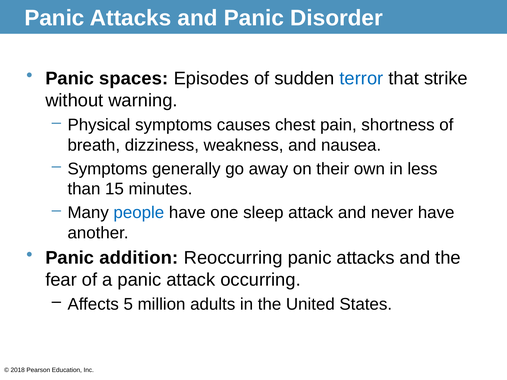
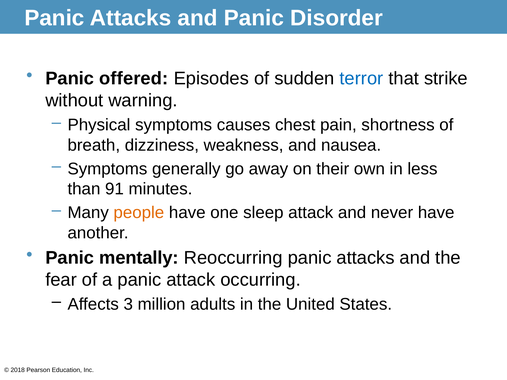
spaces: spaces -> offered
15: 15 -> 91
people colour: blue -> orange
addition: addition -> mentally
5: 5 -> 3
